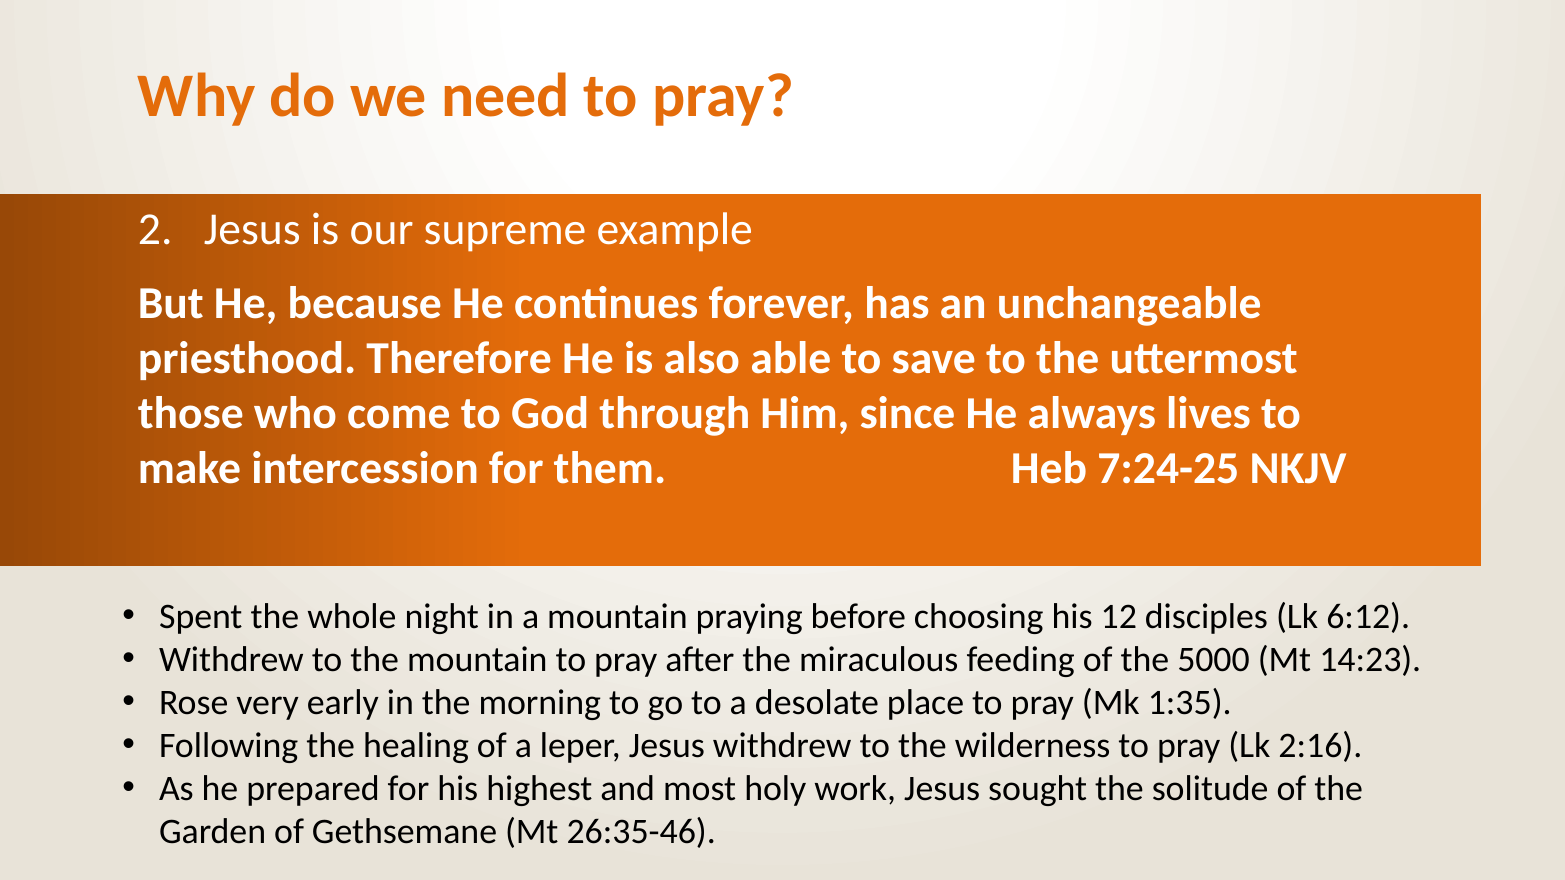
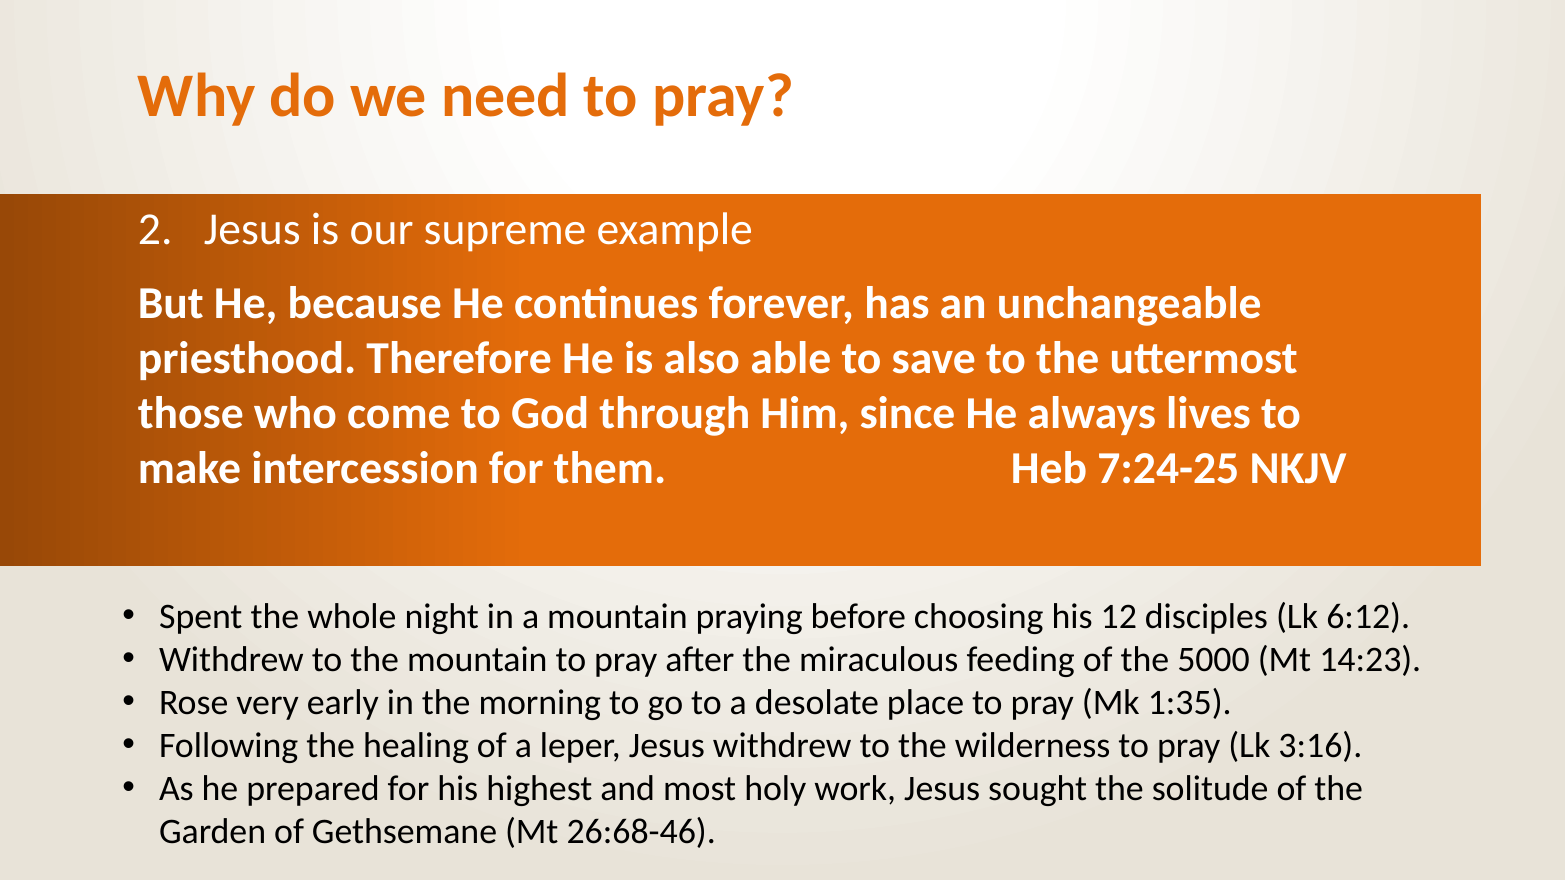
2:16: 2:16 -> 3:16
26:35-46: 26:35-46 -> 26:68-46
